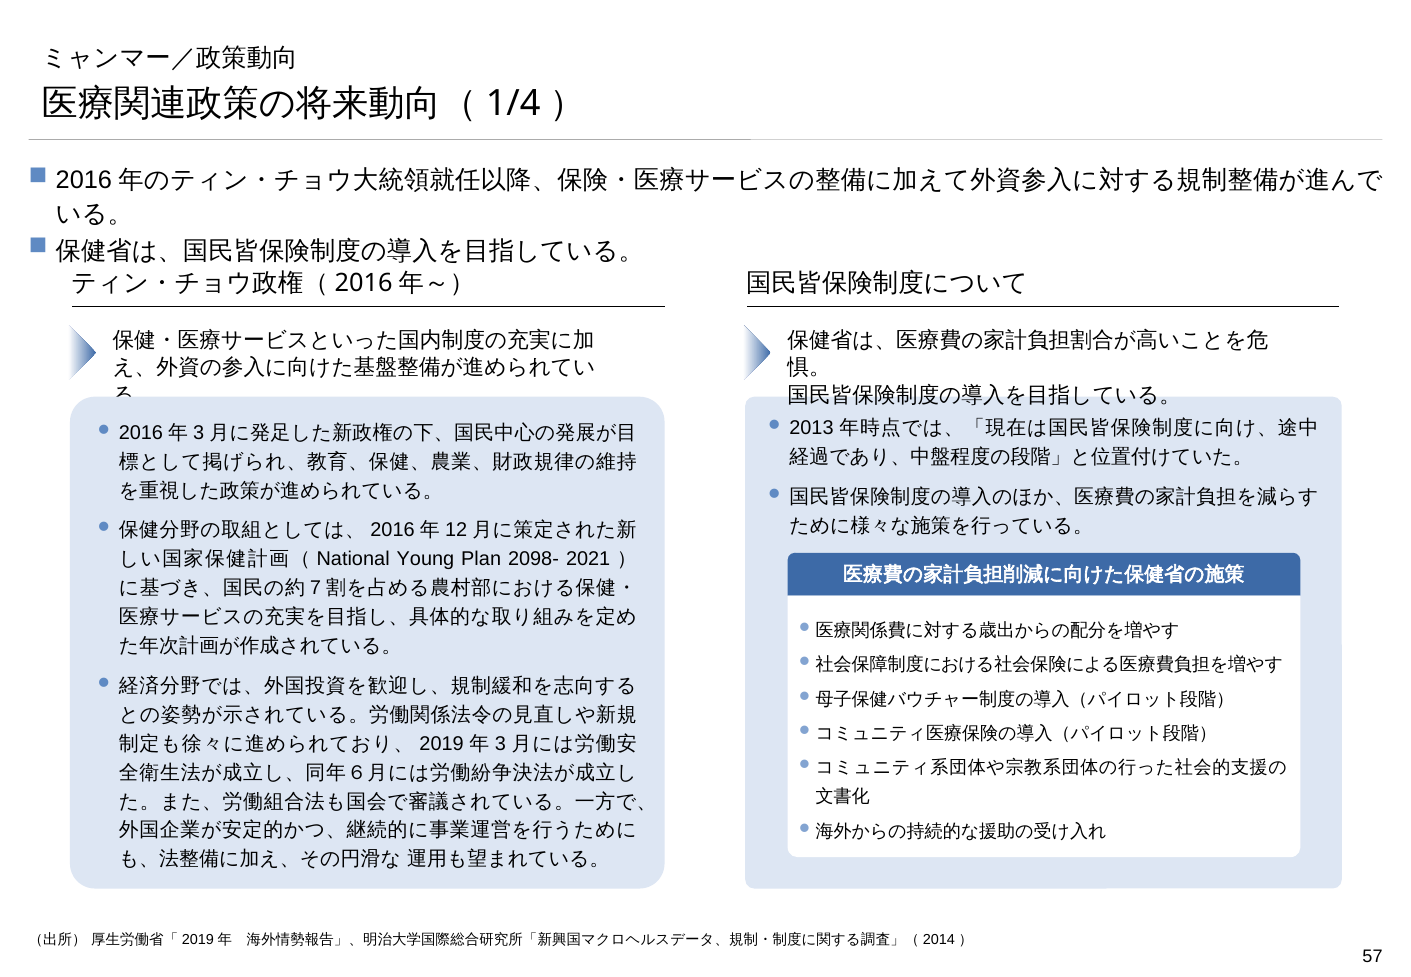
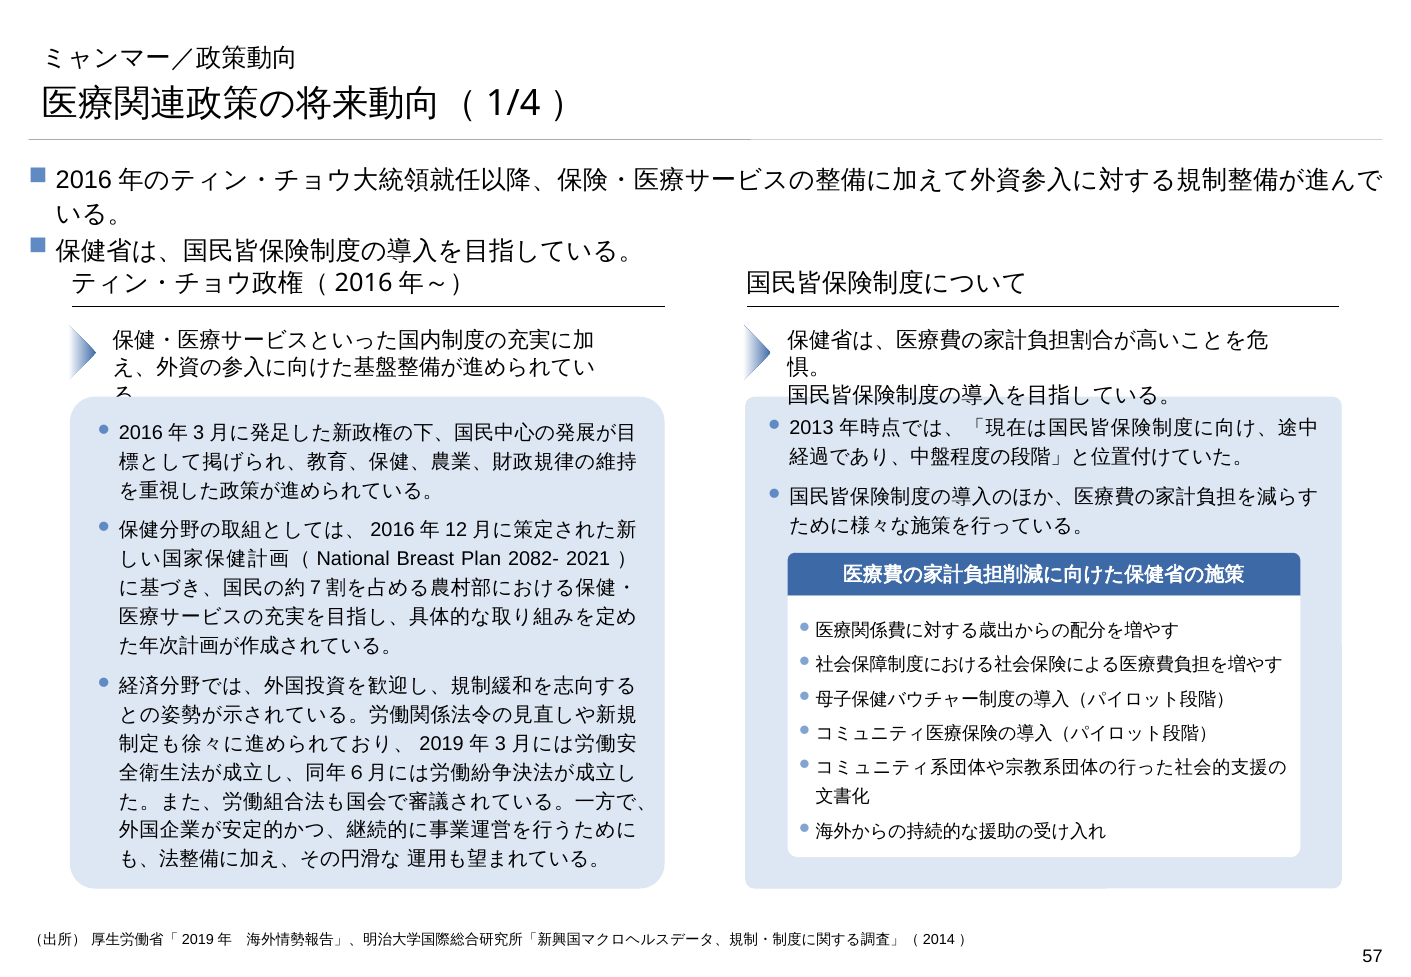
Young: Young -> Breast
2098-: 2098- -> 2082-
